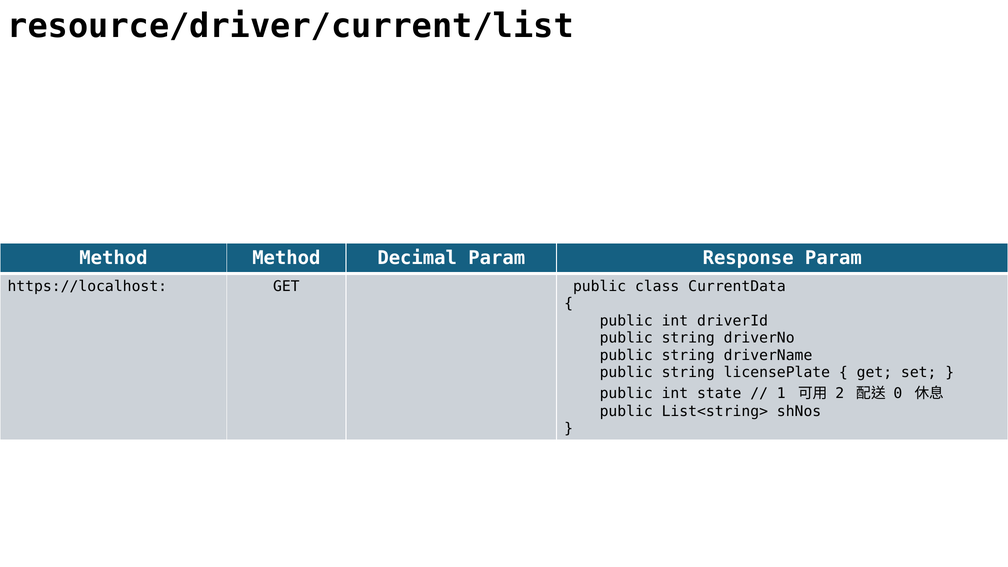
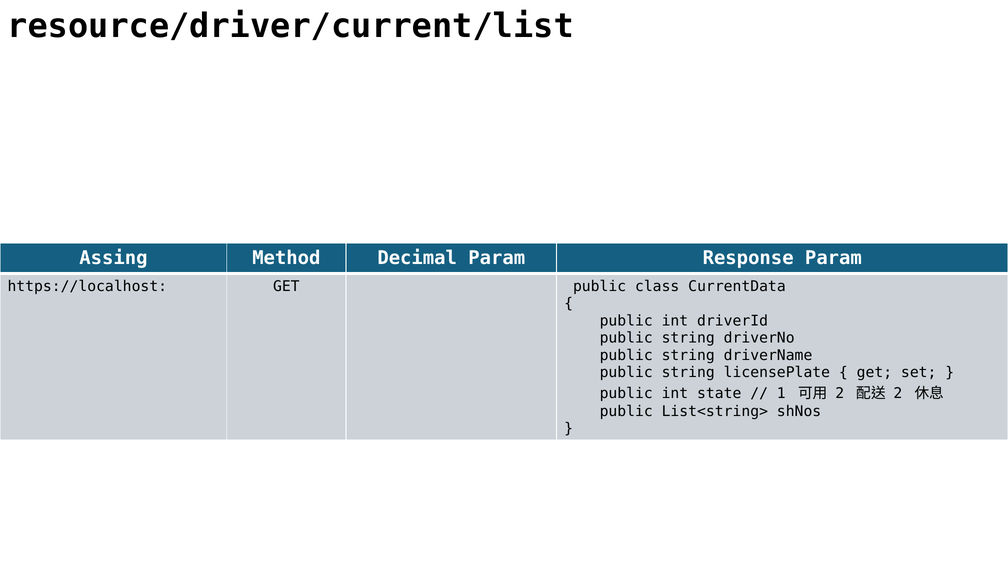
Method at (113, 258): Method -> Assing
0 at (898, 393): 0 -> 2
